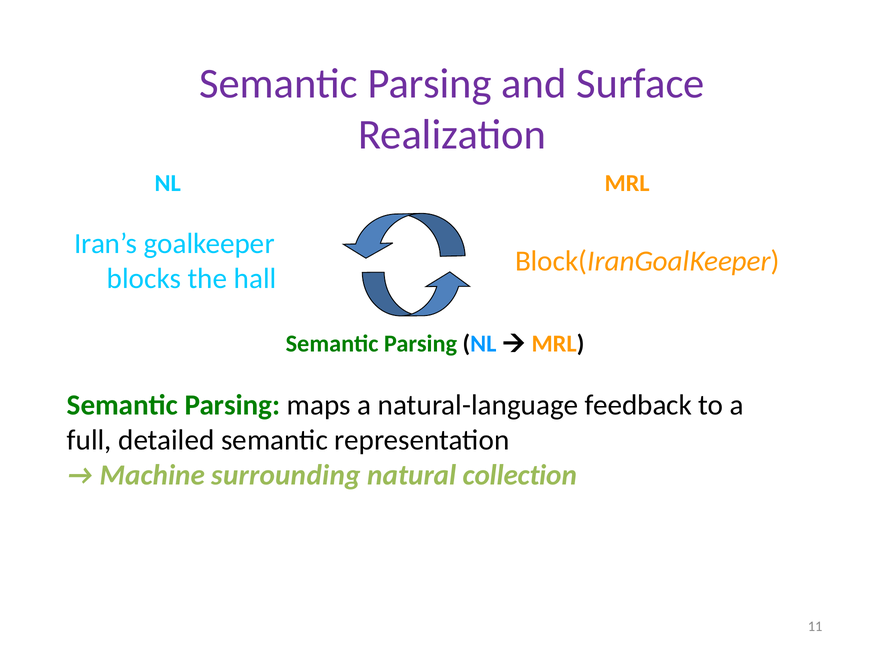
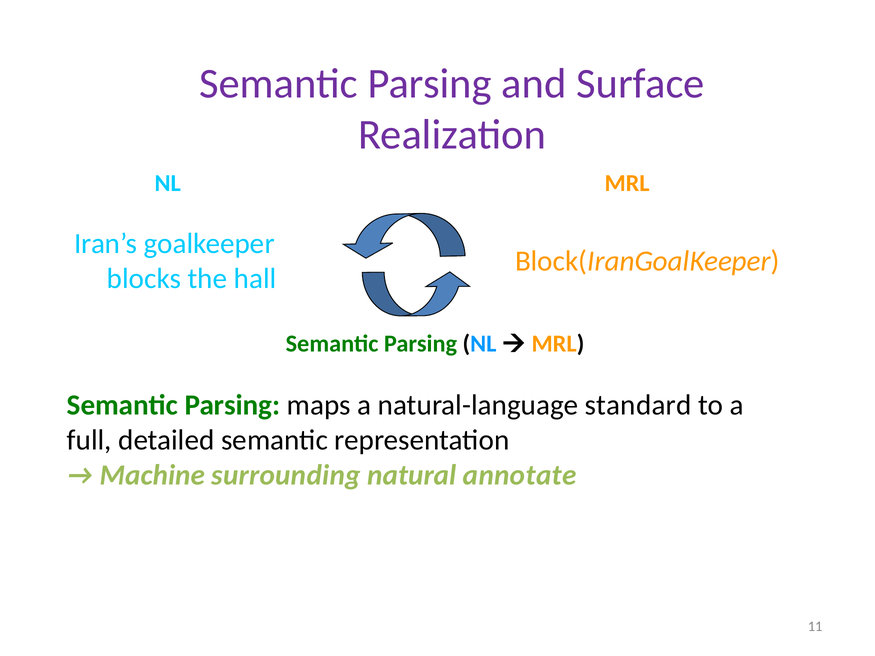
feedback: feedback -> standard
collection: collection -> annotate
